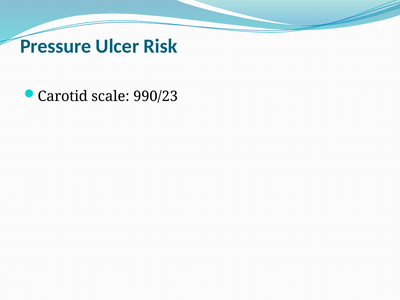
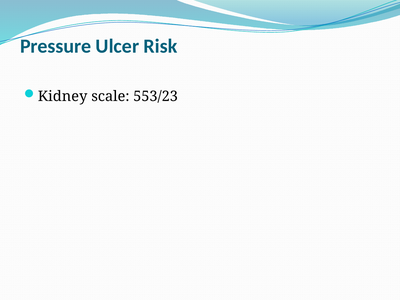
Carotid: Carotid -> Kidney
990/23: 990/23 -> 553/23
